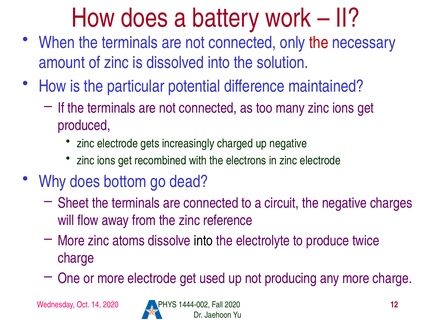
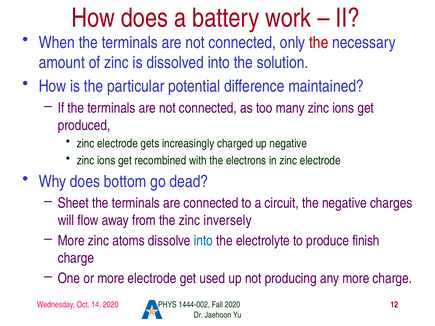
reference: reference -> inversely
into at (203, 241) colour: black -> blue
twice: twice -> finish
